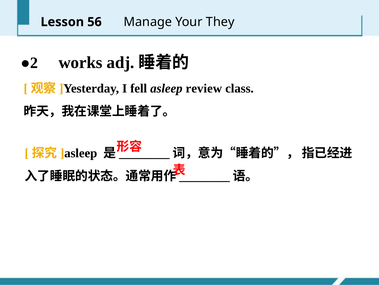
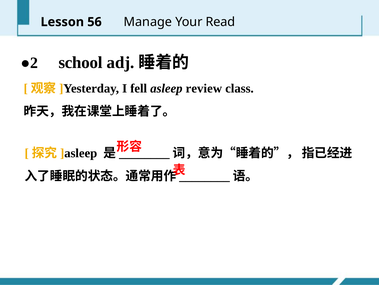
They: They -> Read
works: works -> school
